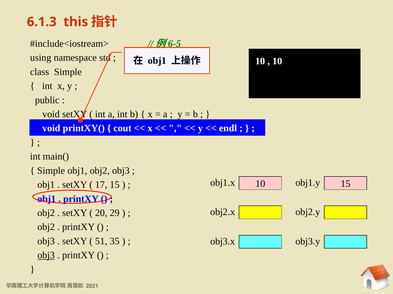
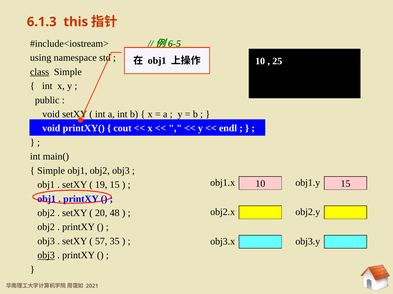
10 at (277, 61): 10 -> 25
class underline: none -> present
17: 17 -> 19
29: 29 -> 48
51: 51 -> 57
